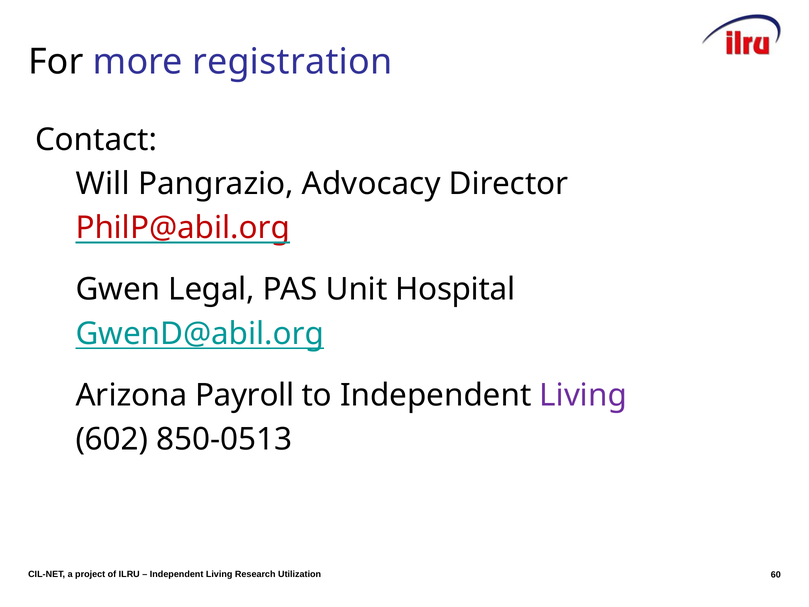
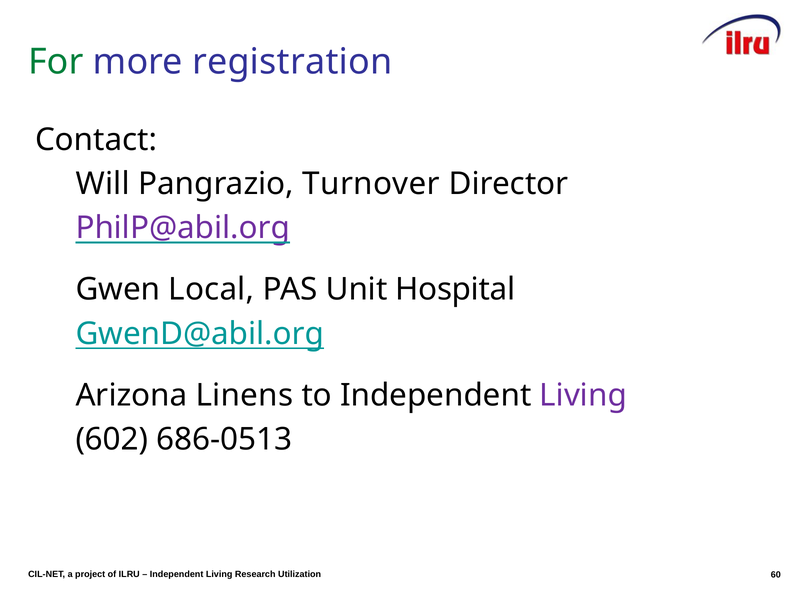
For colour: black -> green
Advocacy: Advocacy -> Turnover
PhilP@abil.org colour: red -> purple
Legal: Legal -> Local
Payroll: Payroll -> Linens
850-0513: 850-0513 -> 686-0513
